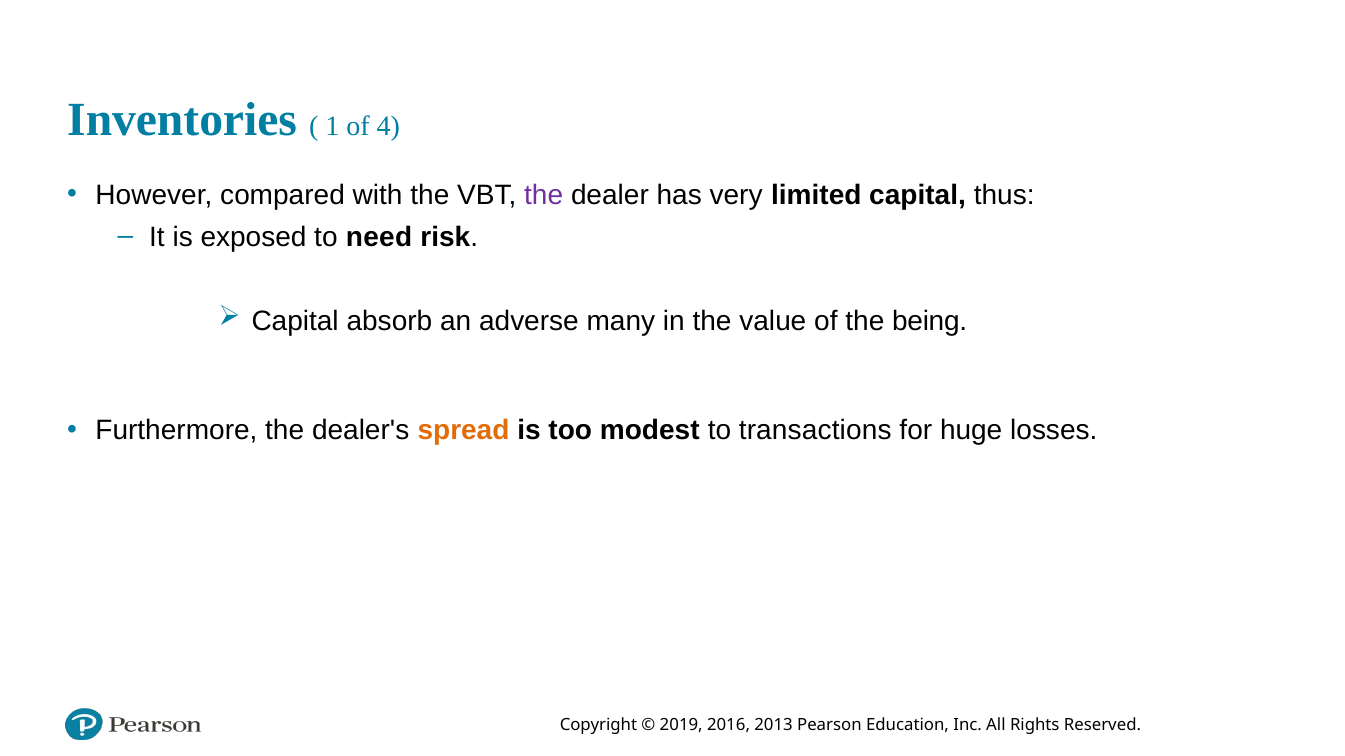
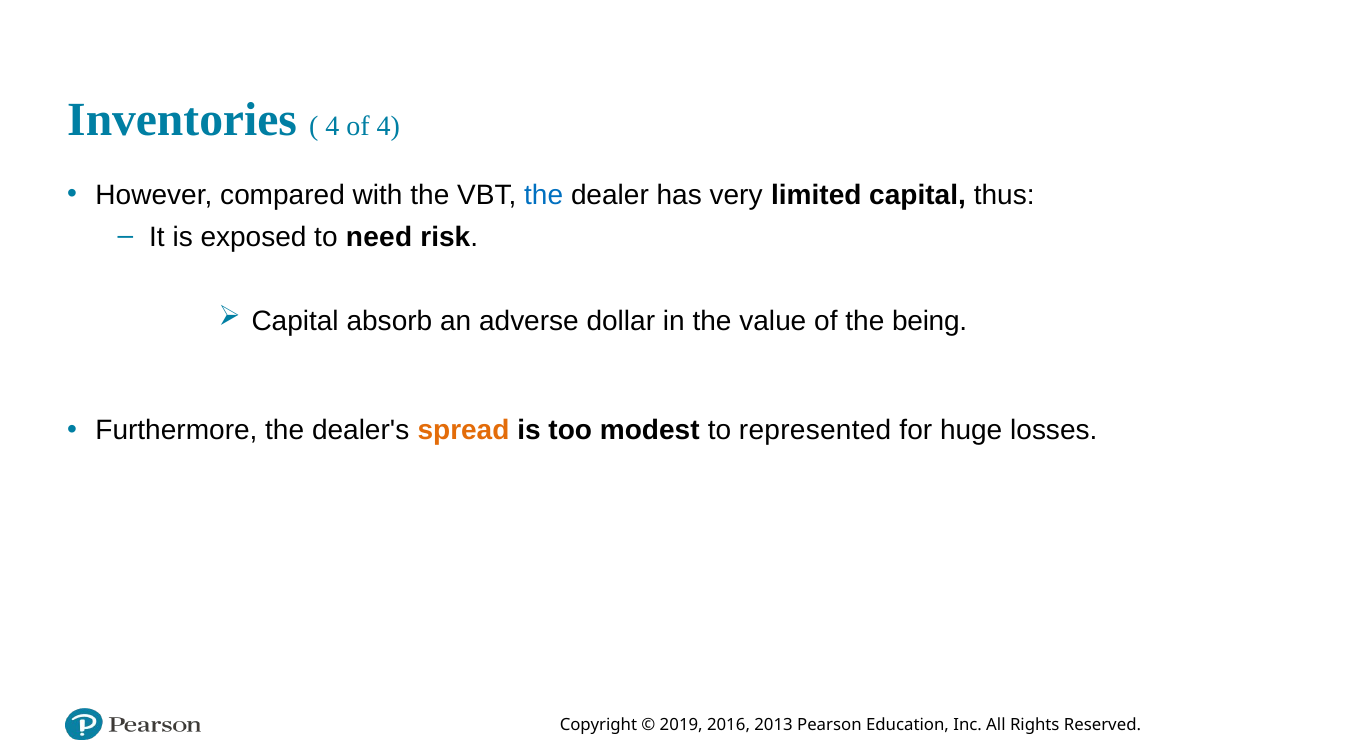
1 at (332, 126): 1 -> 4
the at (544, 195) colour: purple -> blue
many: many -> dollar
transactions: transactions -> represented
